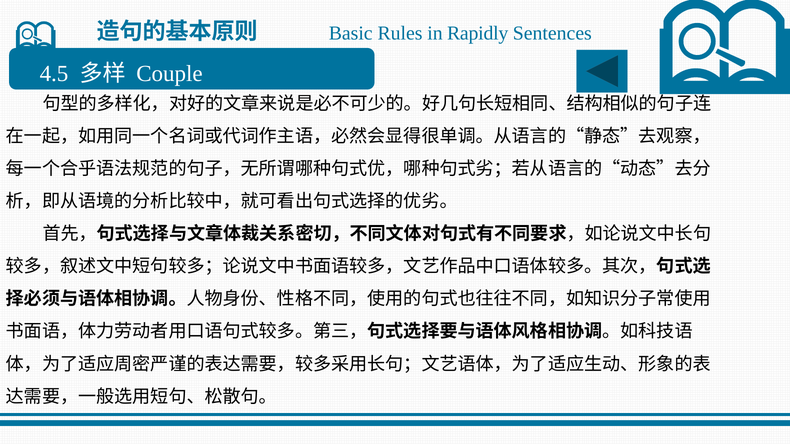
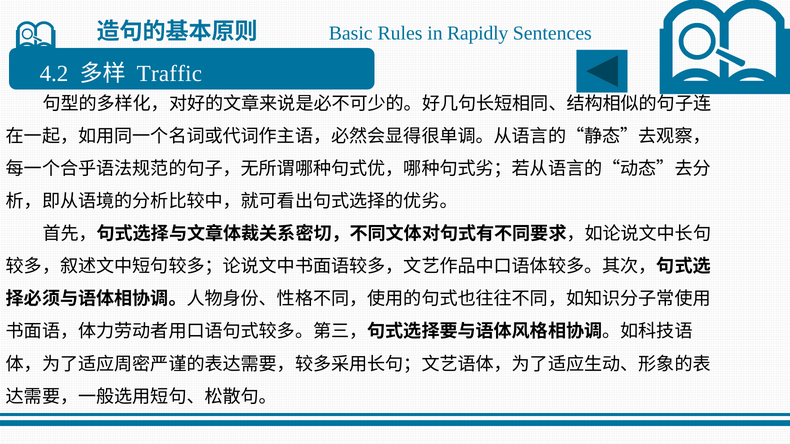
4.5: 4.5 -> 4.2
Couple: Couple -> Traffic
